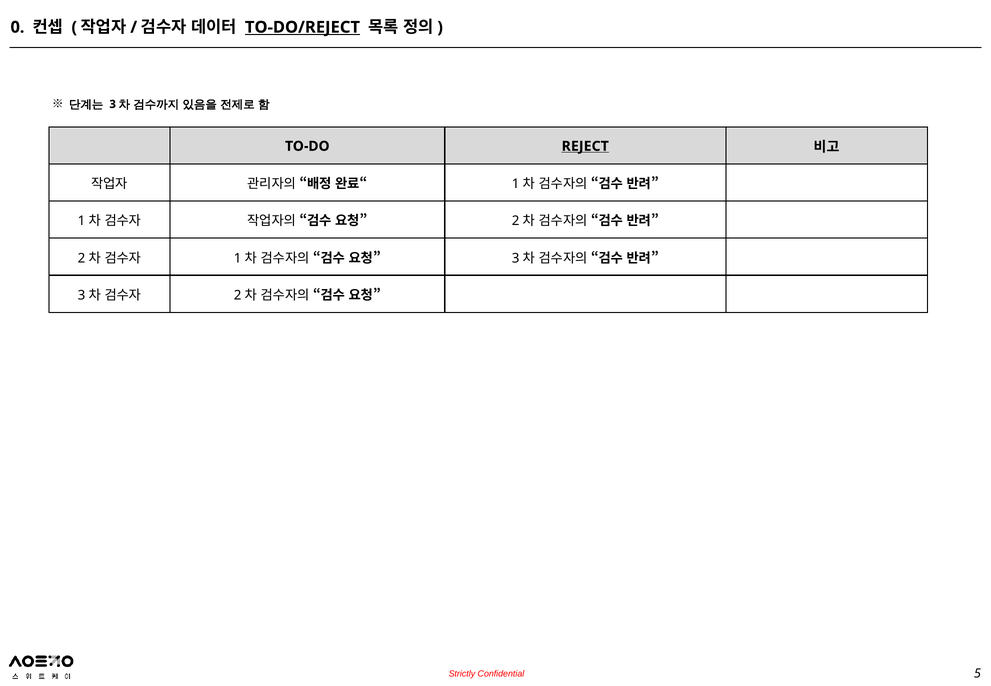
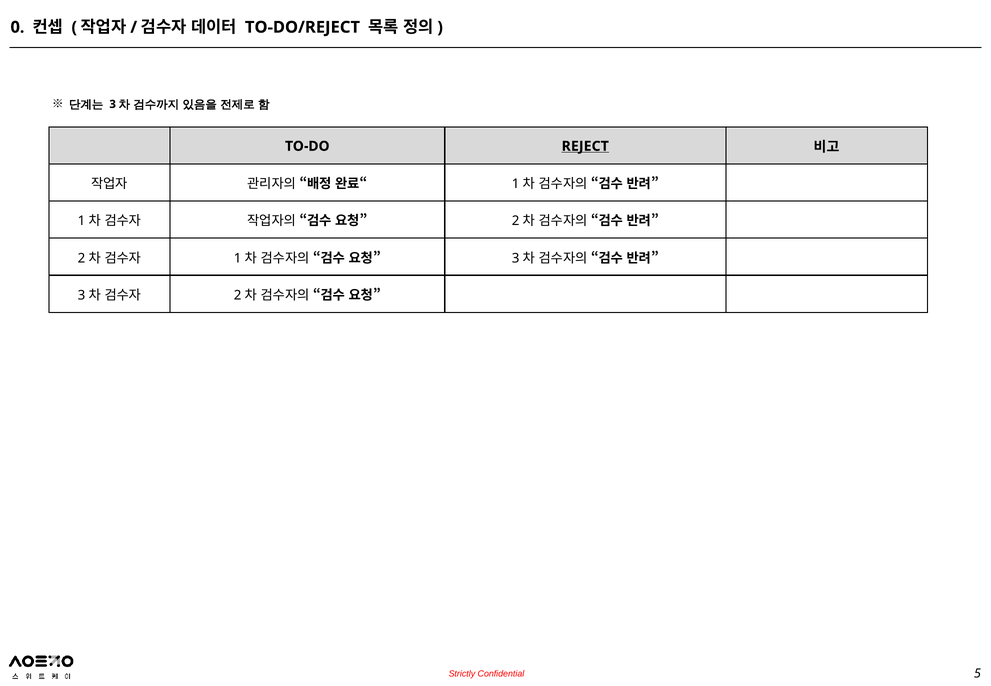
TO-DO/REJECT underline: present -> none
